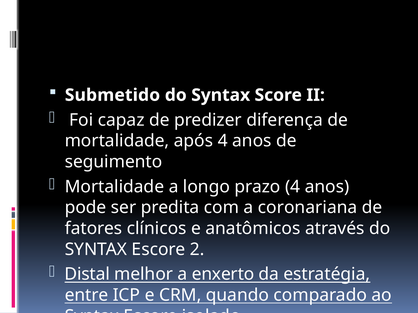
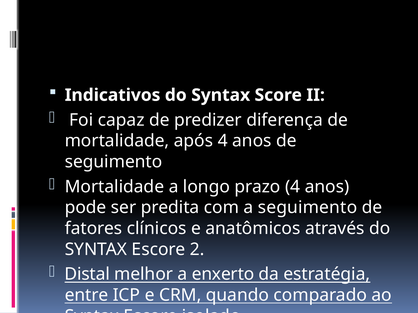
Submetido: Submetido -> Indicativos
a coronariana: coronariana -> seguimento
